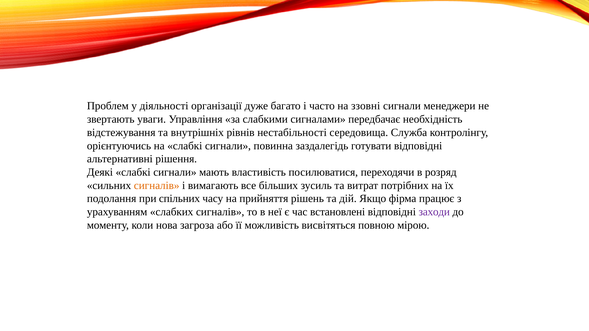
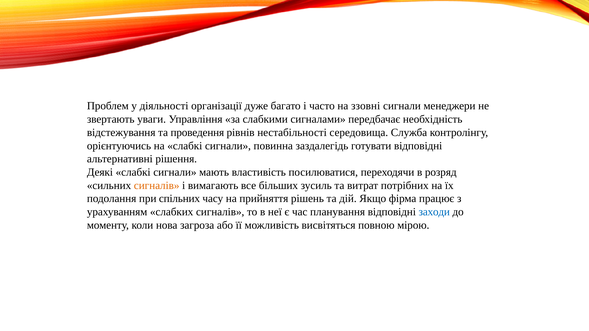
внутрішніх: внутрішніх -> проведення
встановлені: встановлені -> планування
заходи colour: purple -> blue
